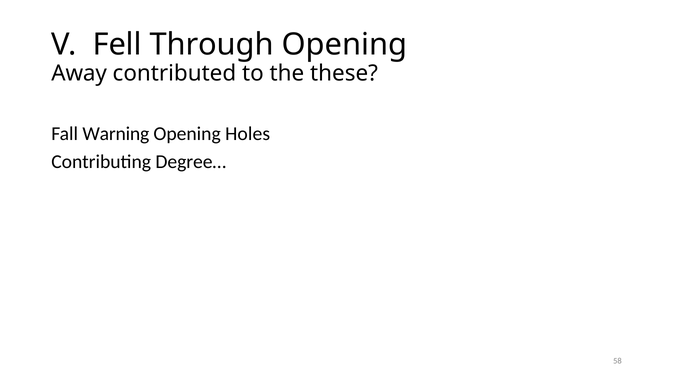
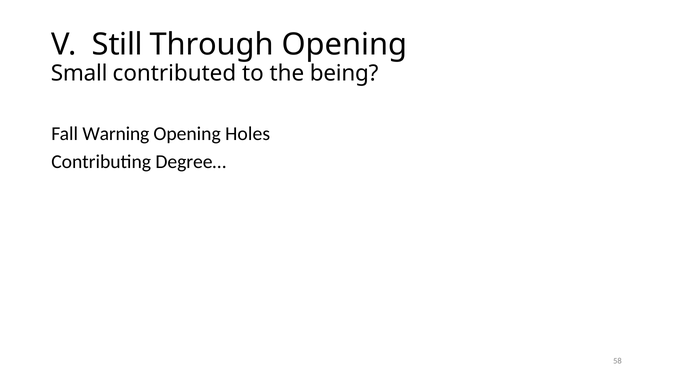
Fell: Fell -> Still
Away: Away -> Small
these: these -> being
